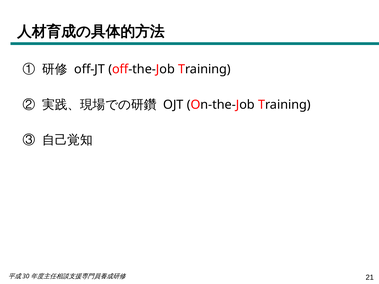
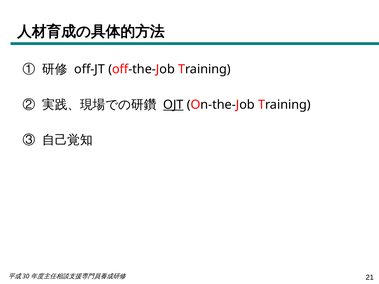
OJT underline: none -> present
